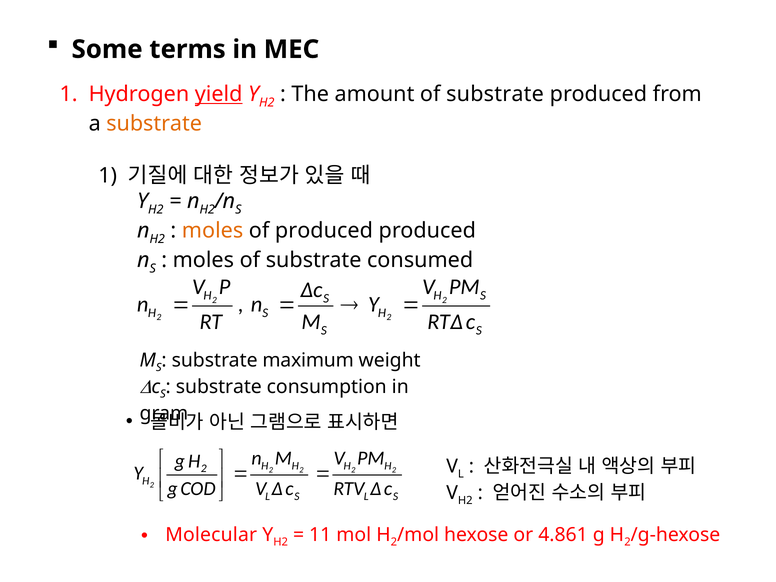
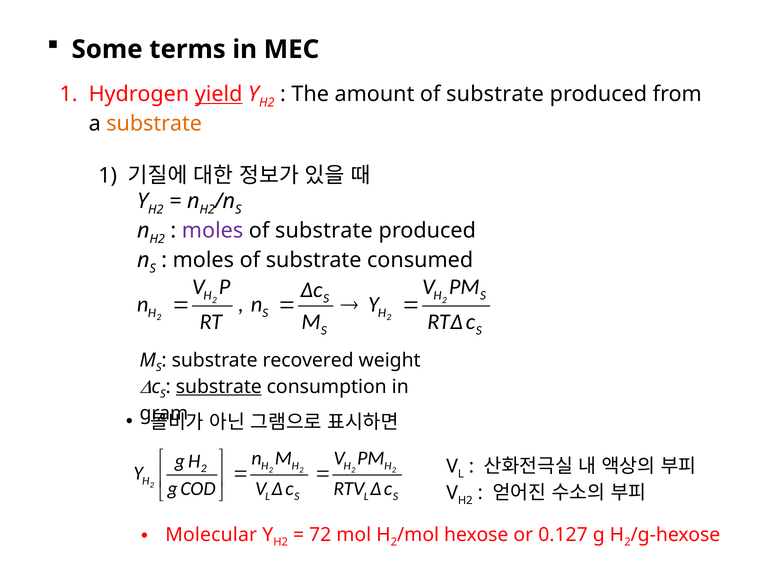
moles at (213, 231) colour: orange -> purple
produced at (324, 231): produced -> substrate
maximum: maximum -> recovered
substrate at (219, 387) underline: none -> present
11: 11 -> 72
4.861: 4.861 -> 0.127
